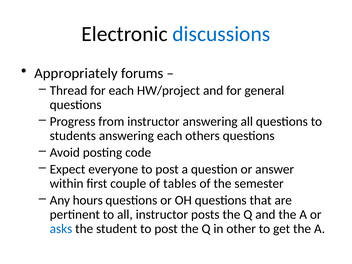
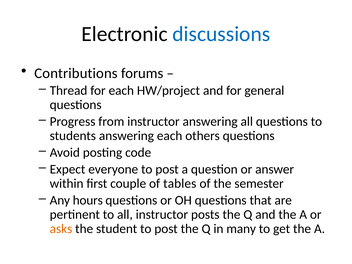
Appropriately: Appropriately -> Contributions
asks colour: blue -> orange
other: other -> many
